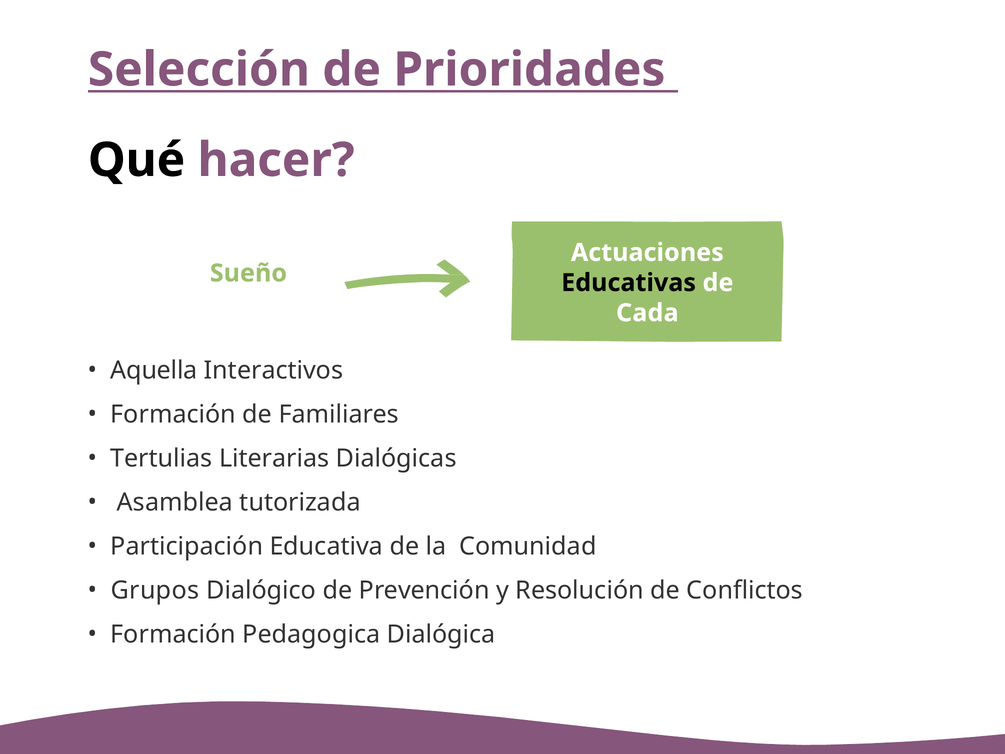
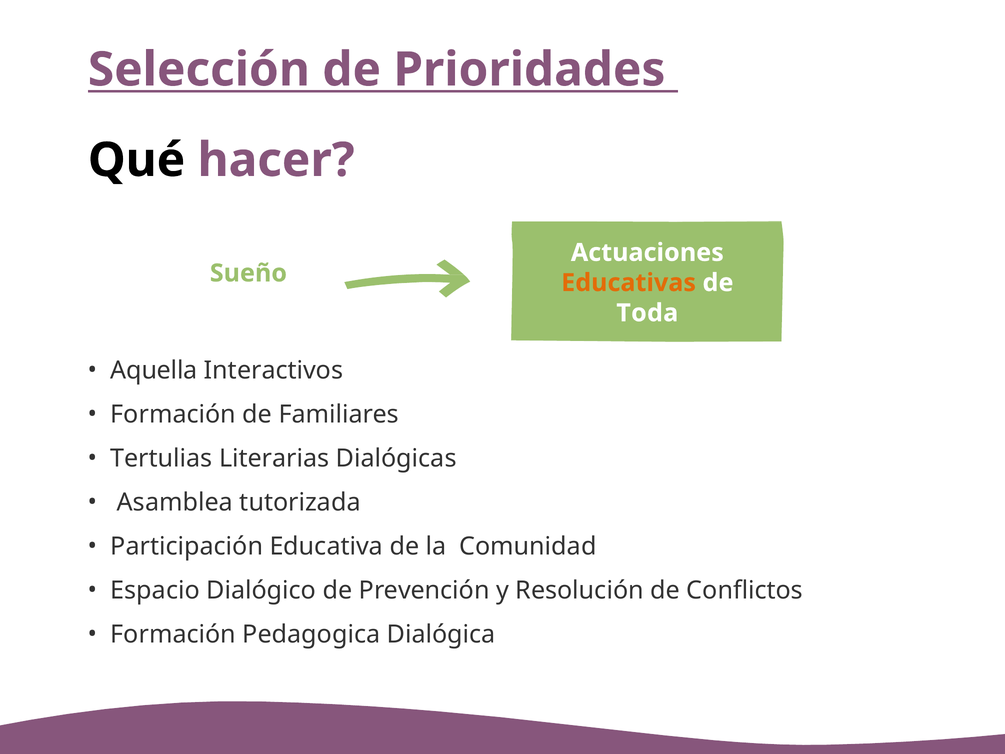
Educativas colour: black -> orange
Cada: Cada -> Toda
Grupos: Grupos -> Espacio
